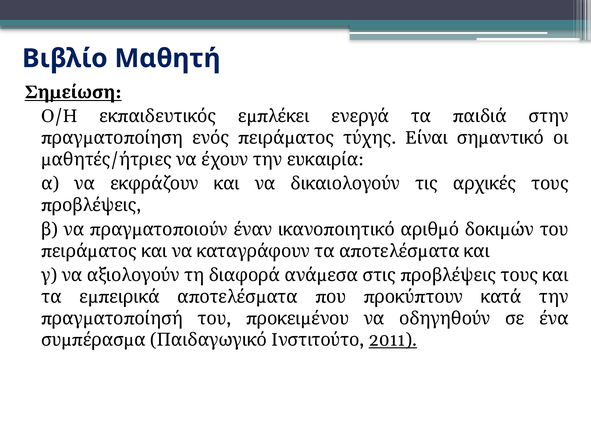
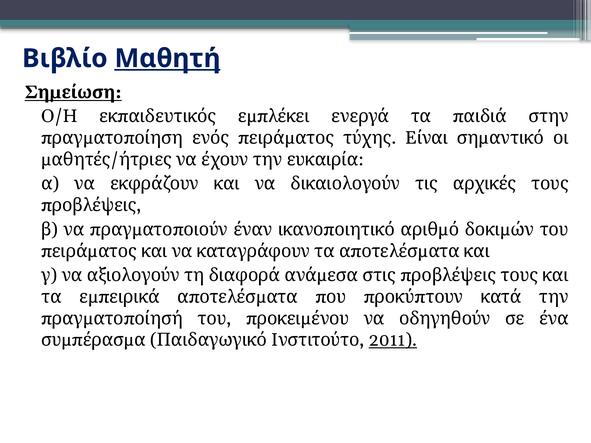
Μαθητή underline: none -> present
